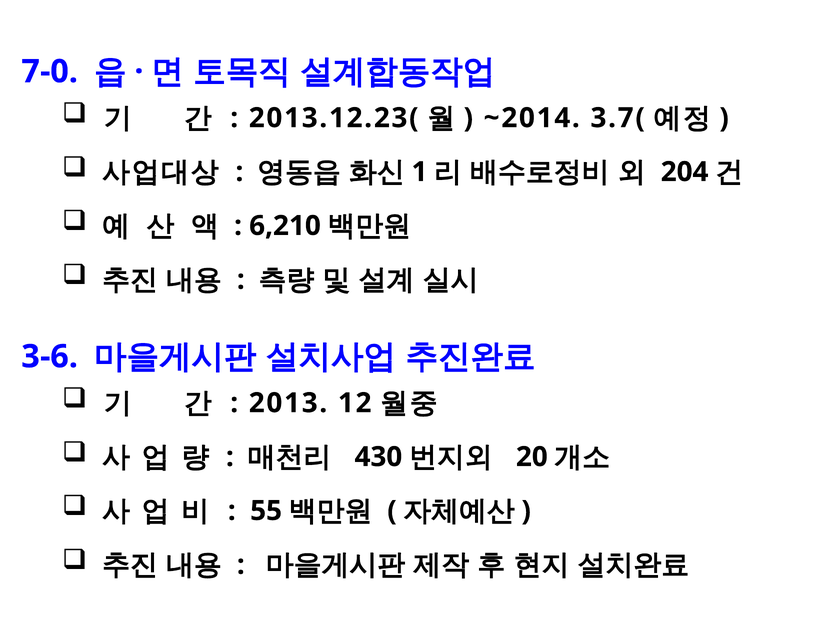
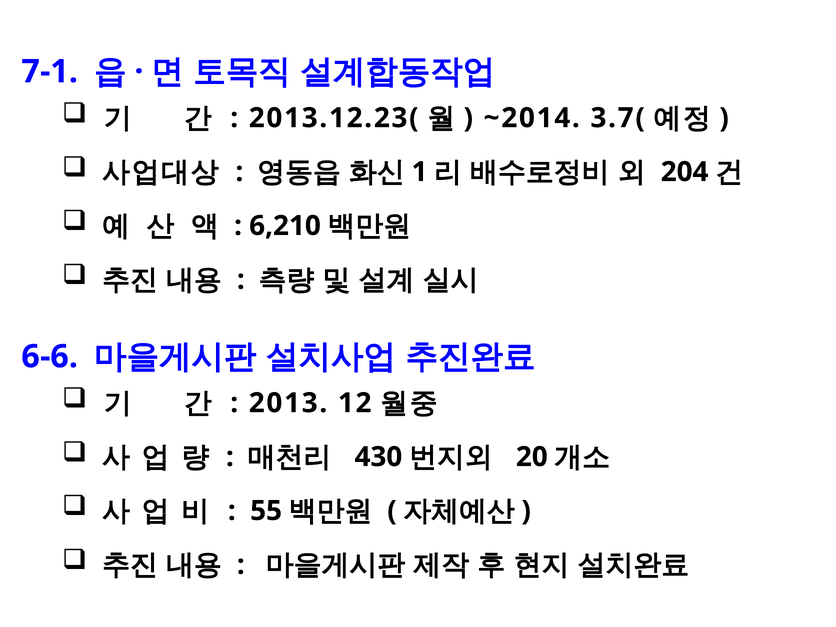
7-0: 7-0 -> 7-1
3-6: 3-6 -> 6-6
